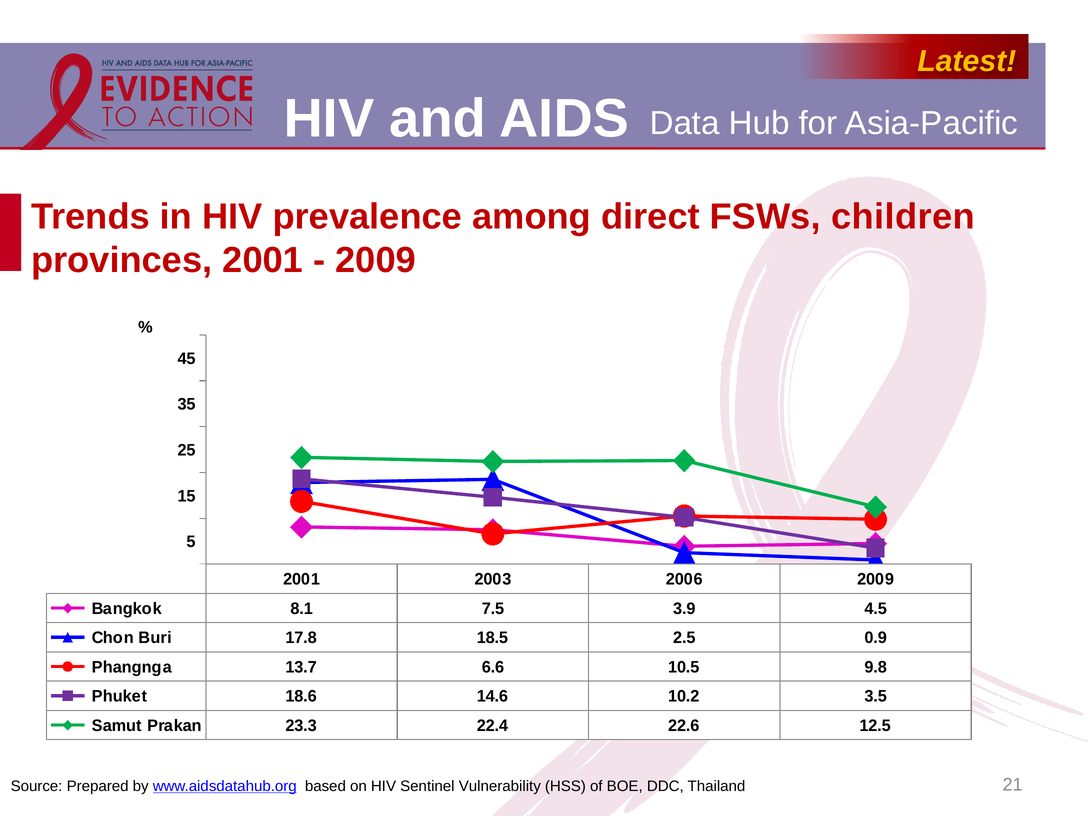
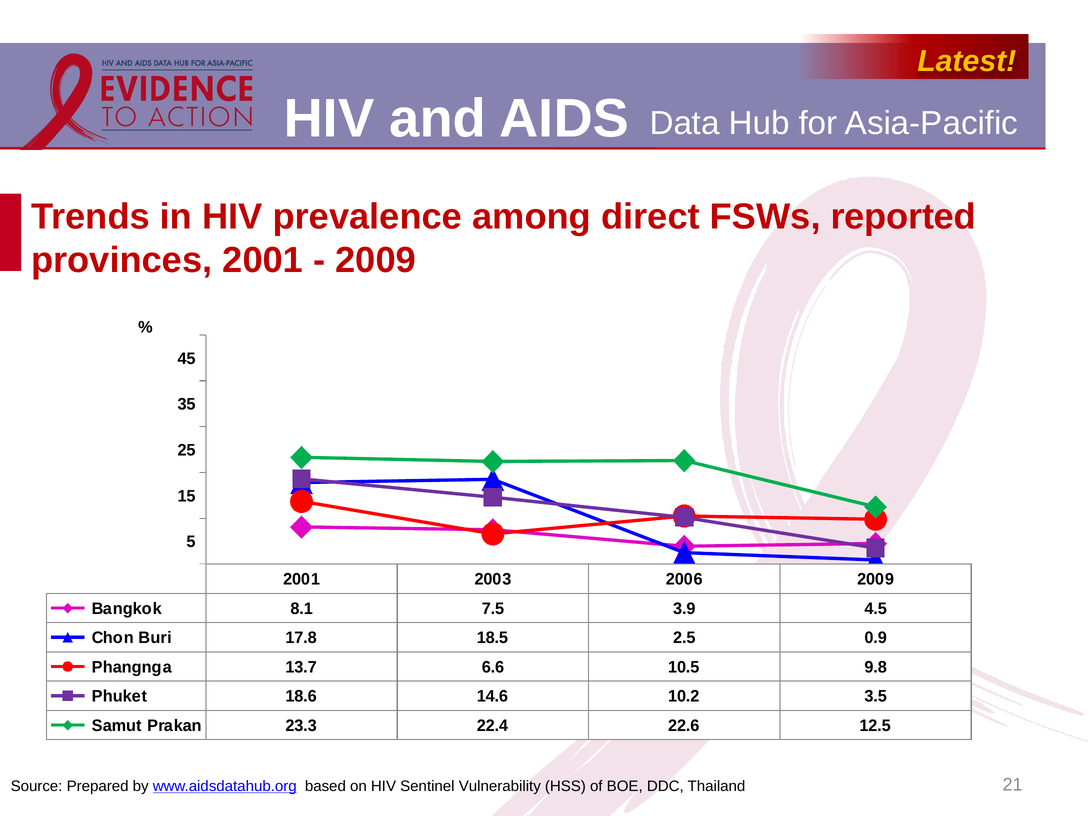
children: children -> reported
